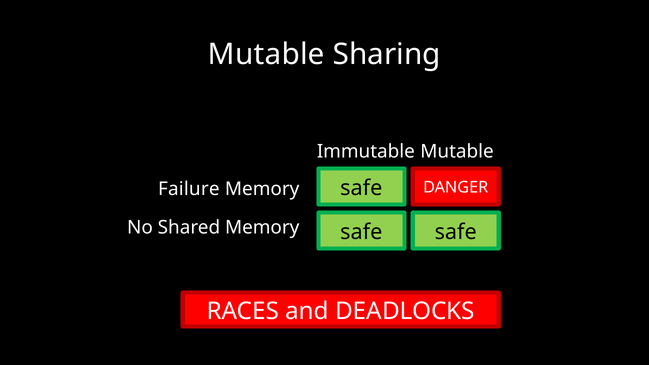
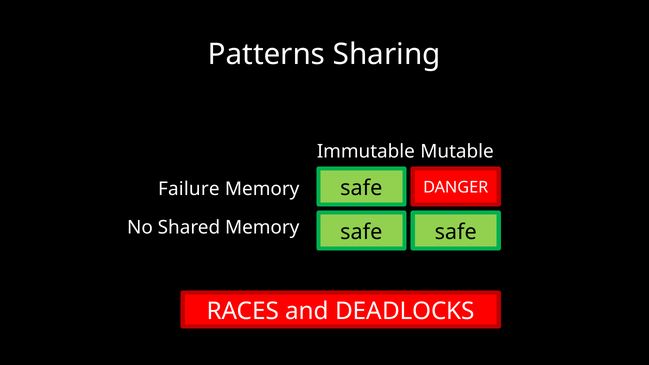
Mutable at (266, 55): Mutable -> Patterns
